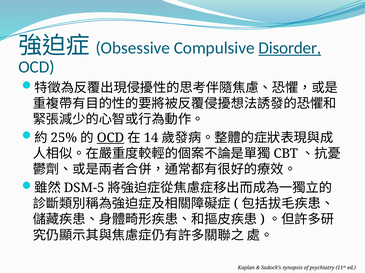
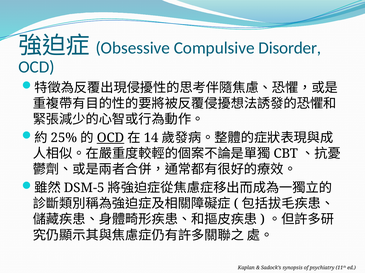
Disorder underline: present -> none
